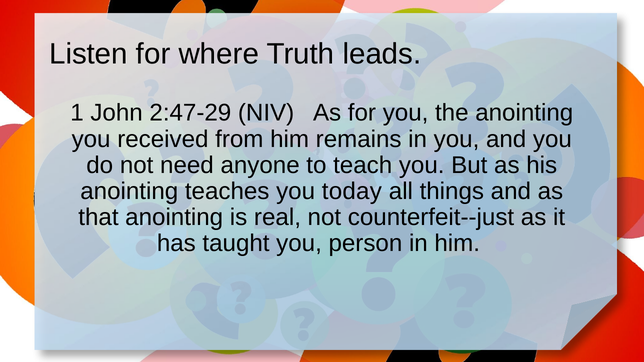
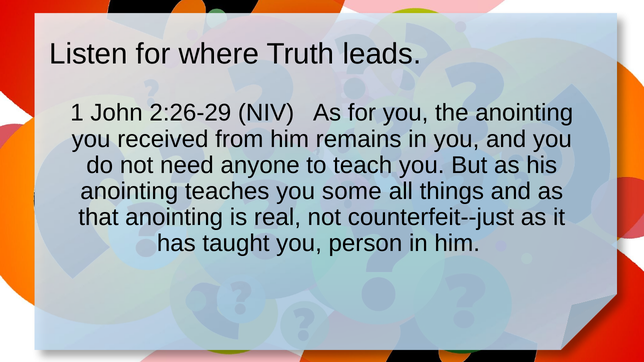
2:47-29: 2:47-29 -> 2:26-29
today: today -> some
